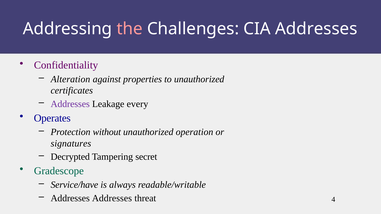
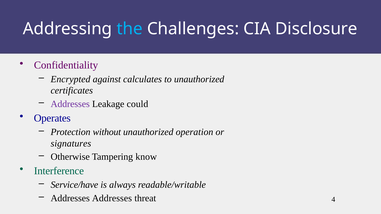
the colour: pink -> light blue
CIA Addresses: Addresses -> Disclosure
Alteration: Alteration -> Encrypted
properties: properties -> calculates
every: every -> could
Decrypted: Decrypted -> Otherwise
secret: secret -> know
Gradescope: Gradescope -> Interference
